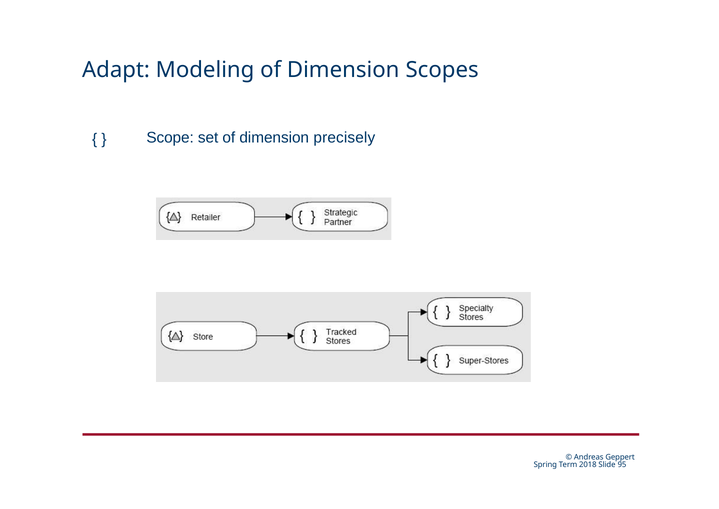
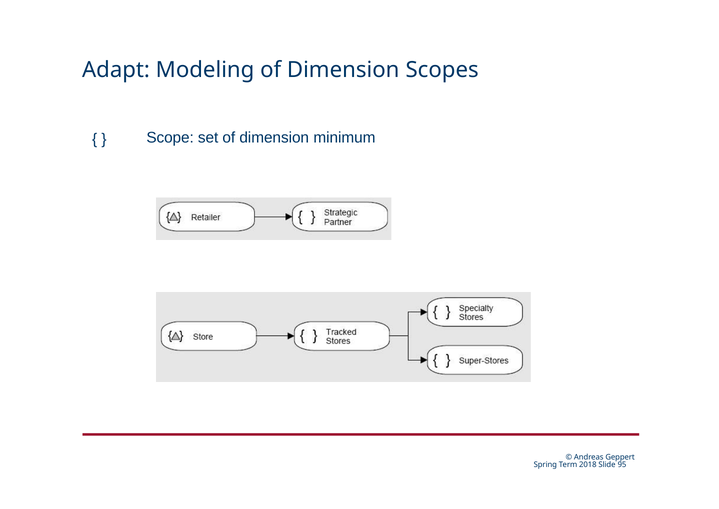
precisely: precisely -> minimum
